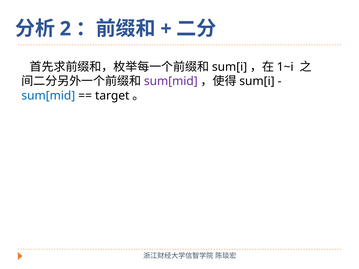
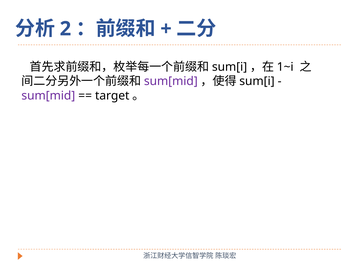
sum[mid at (48, 96) colour: blue -> purple
